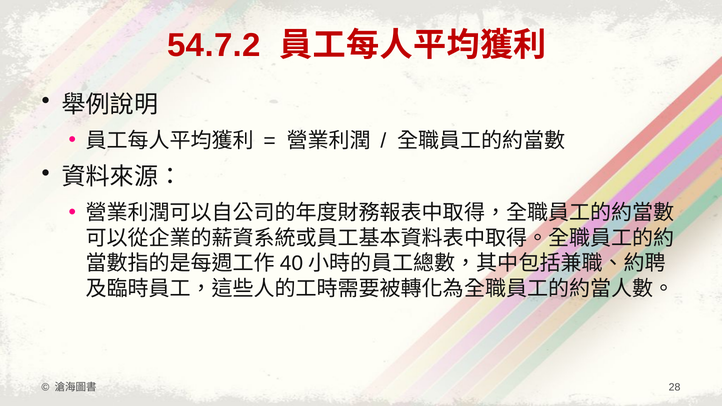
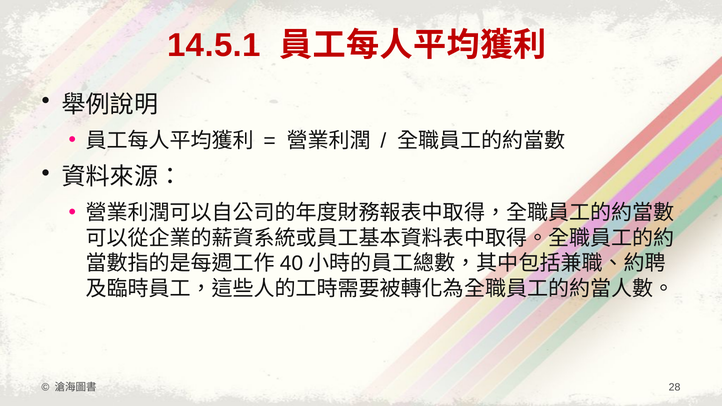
54.7.2: 54.7.2 -> 14.5.1
